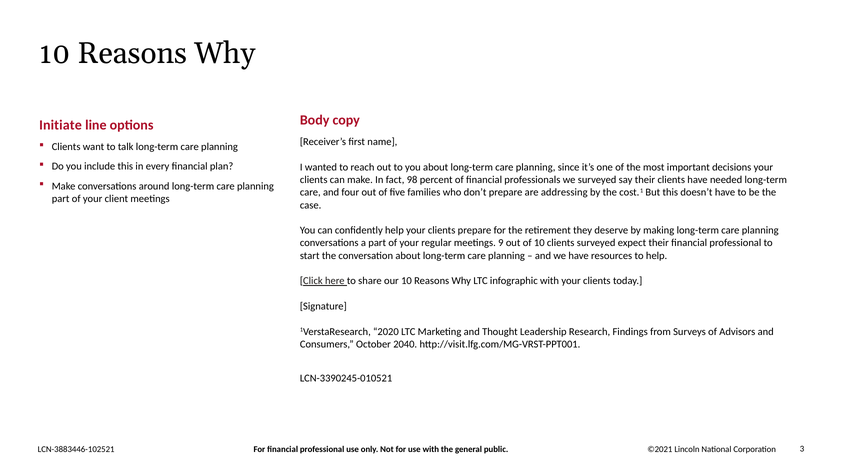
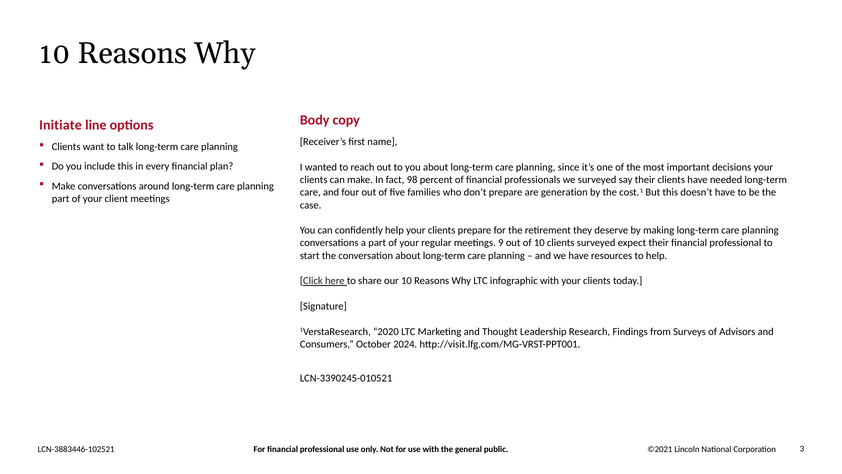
addressing: addressing -> generation
2040: 2040 -> 2024
